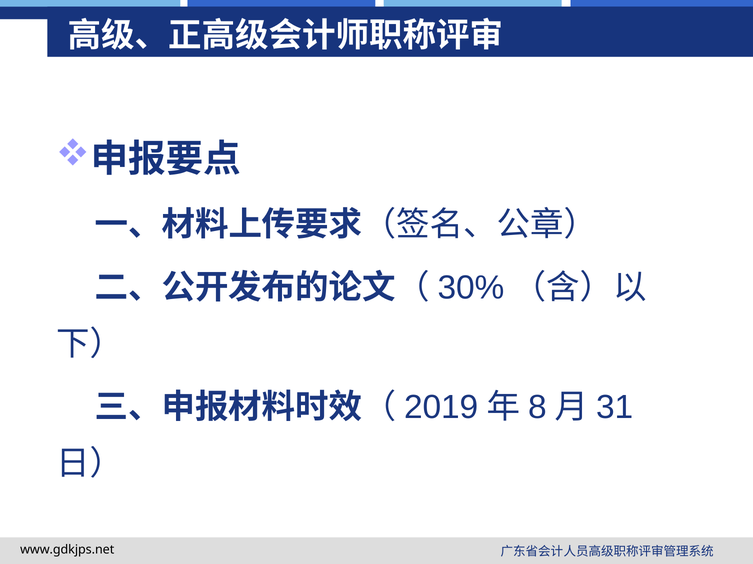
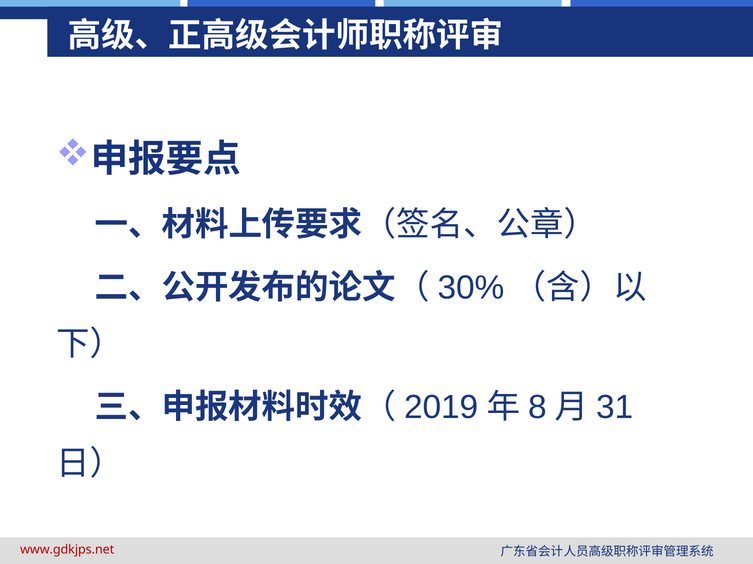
www.gdkjps.net colour: black -> red
